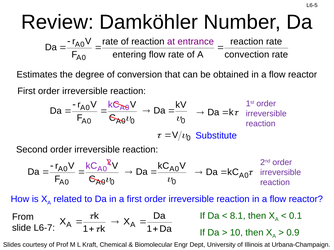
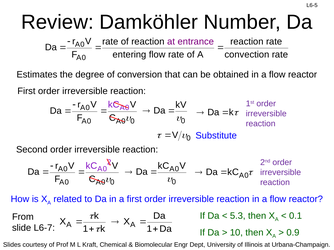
8.1: 8.1 -> 5.3
